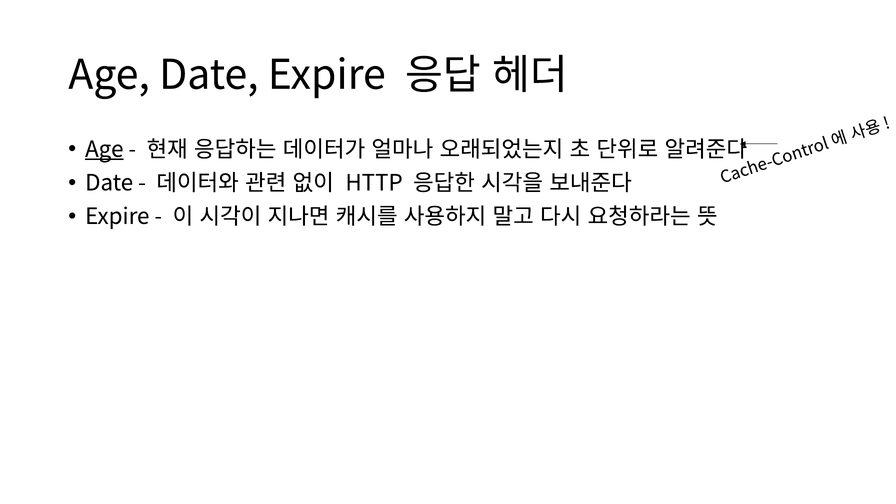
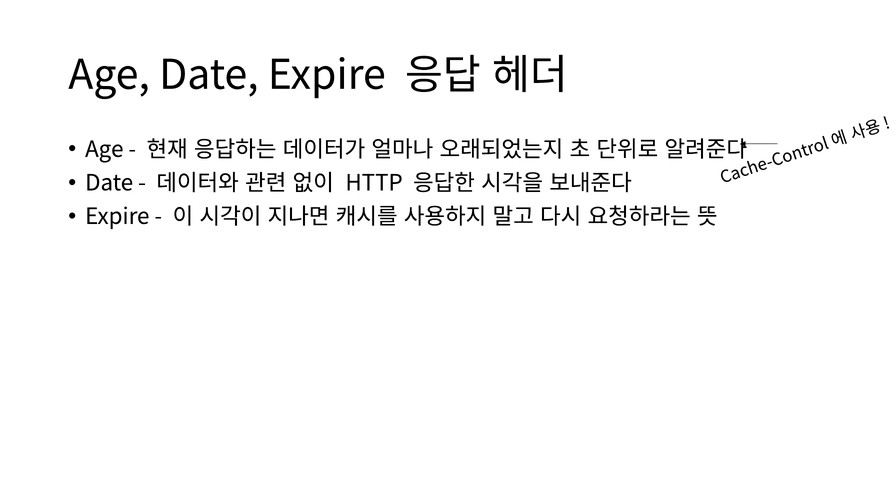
Age at (104, 149) underline: present -> none
